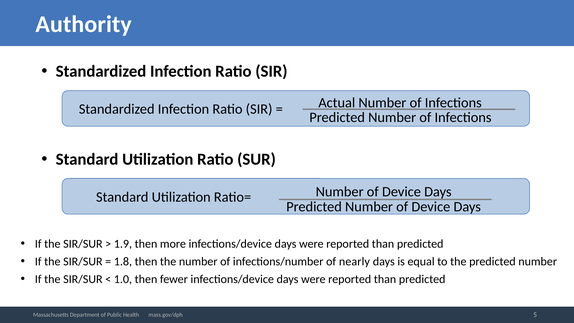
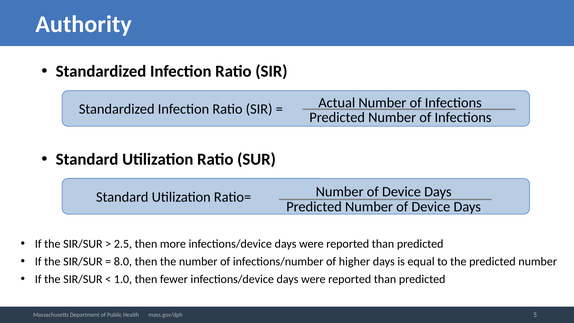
1.9: 1.9 -> 2.5
1.8: 1.8 -> 8.0
nearly: nearly -> higher
